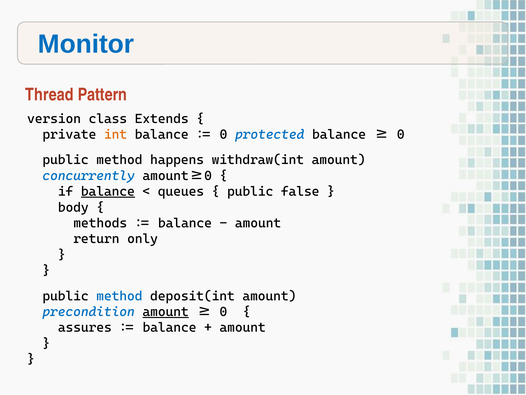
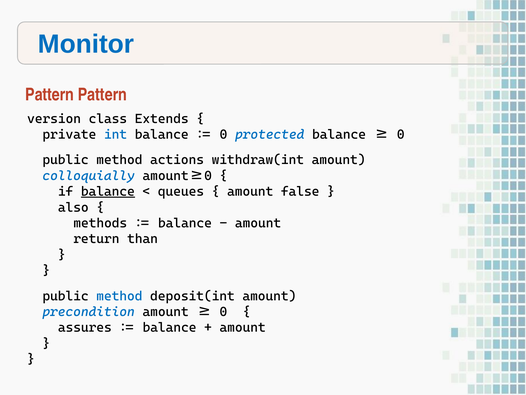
Thread at (49, 95): Thread -> Pattern
int colour: orange -> blue
happens: happens -> actions
concurrently: concurrently -> colloquially
public at (250, 191): public -> amount
body: body -> also
only: only -> than
amount at (166, 311) underline: present -> none
